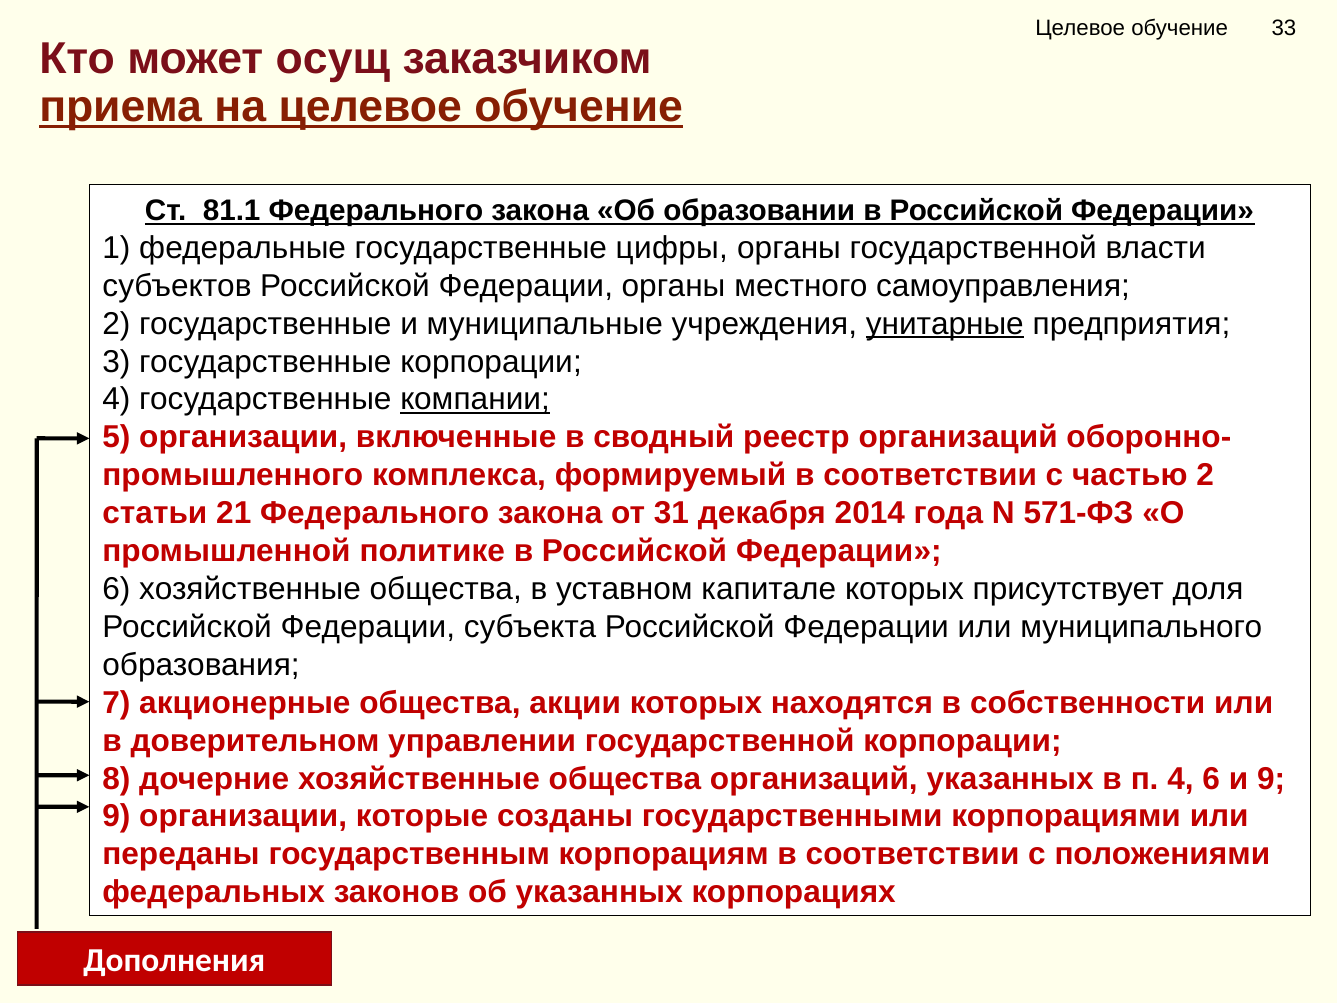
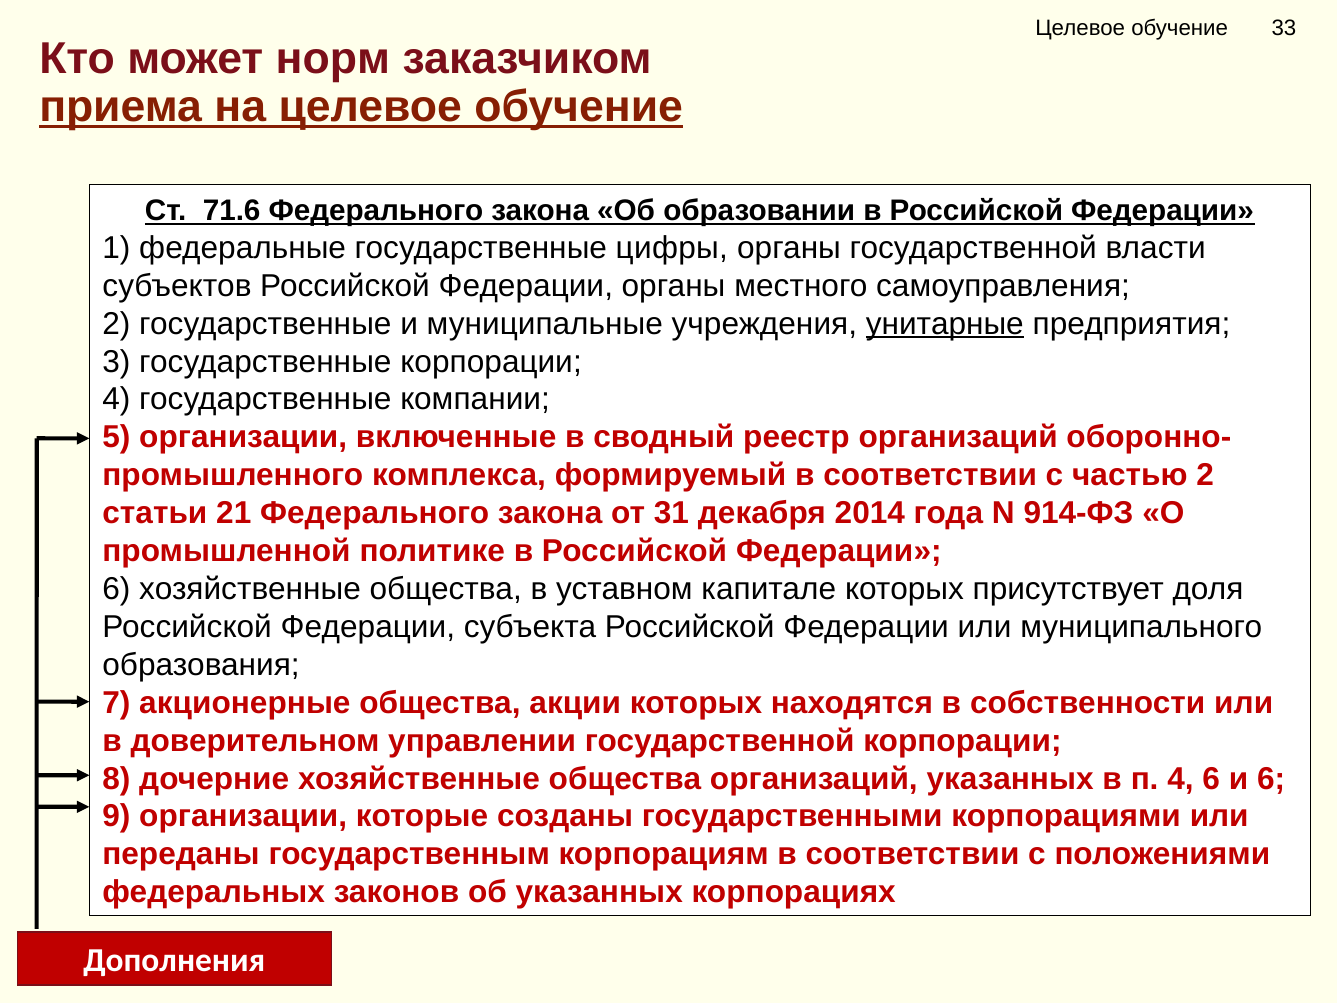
осущ: осущ -> норм
81.1: 81.1 -> 71.6
компании underline: present -> none
571-ФЗ: 571-ФЗ -> 914-ФЗ
и 9: 9 -> 6
